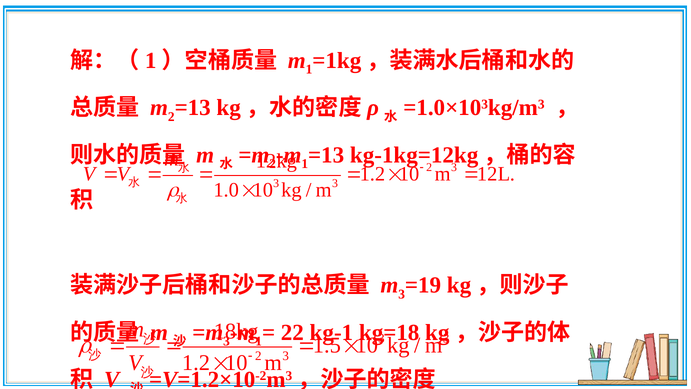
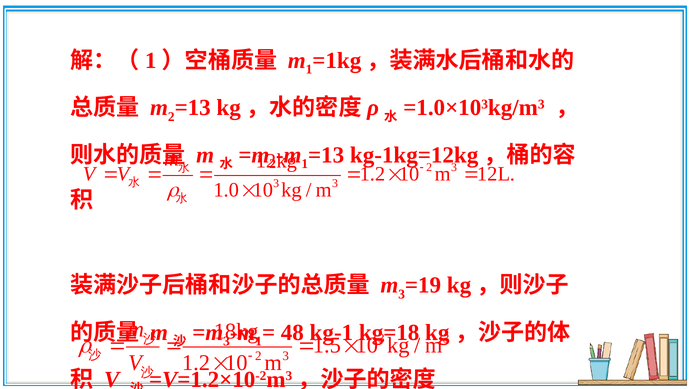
22: 22 -> 48
